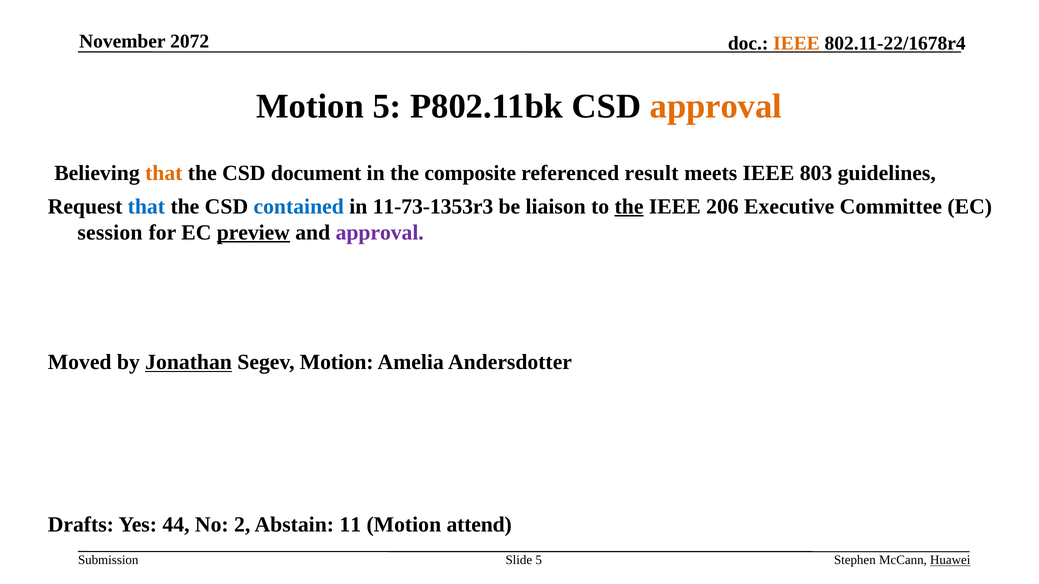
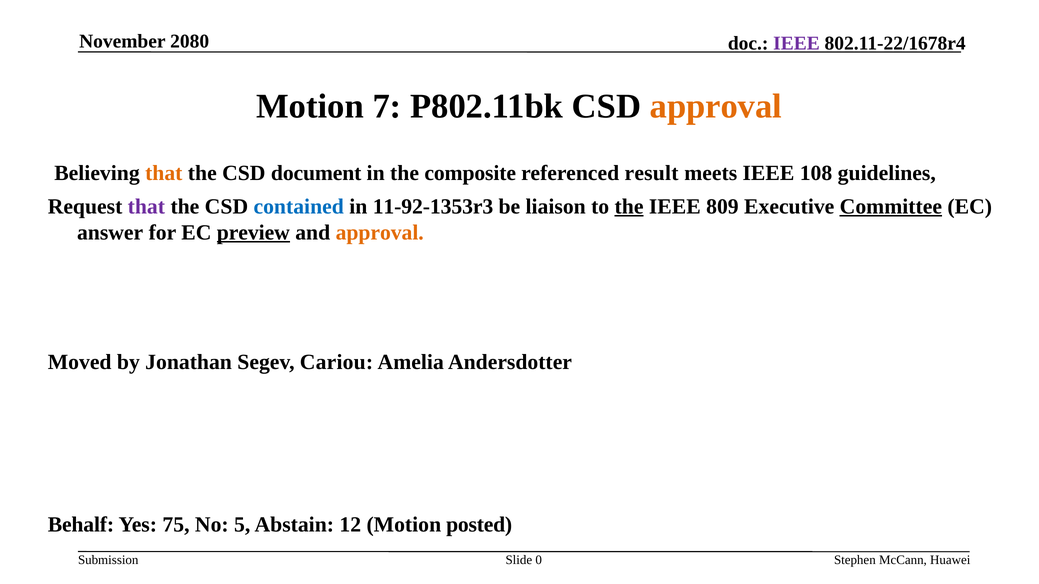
2072: 2072 -> 2080
IEEE at (796, 43) colour: orange -> purple
Motion 5: 5 -> 7
803: 803 -> 108
that at (146, 207) colour: blue -> purple
11-73-1353r3: 11-73-1353r3 -> 11-92-1353r3
206: 206 -> 809
Committee underline: none -> present
session: session -> answer
approval at (380, 233) colour: purple -> orange
Jonathan underline: present -> none
Segev Motion: Motion -> Cariou
Drafts: Drafts -> Behalf
44: 44 -> 75
2: 2 -> 5
11: 11 -> 12
attend: attend -> posted
Slide 5: 5 -> 0
Huawei underline: present -> none
